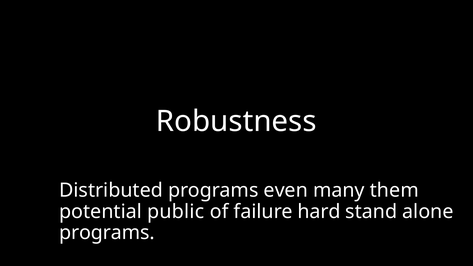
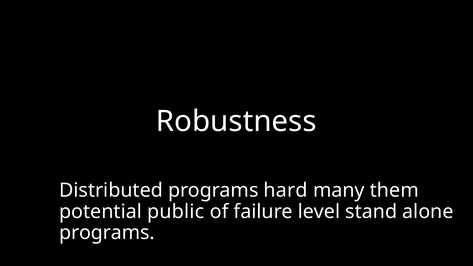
even: even -> hard
hard: hard -> level
